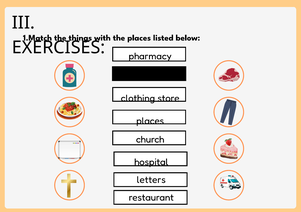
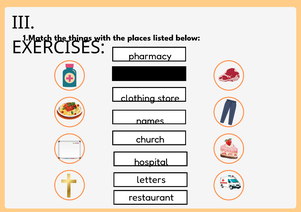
places at (150, 121): places -> names
